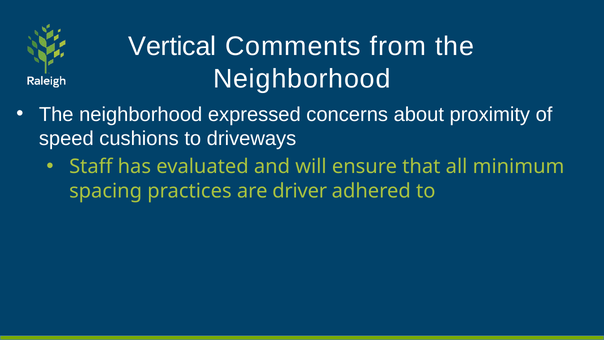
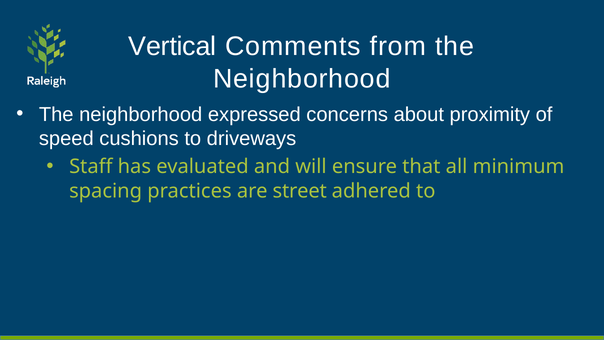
driver: driver -> street
